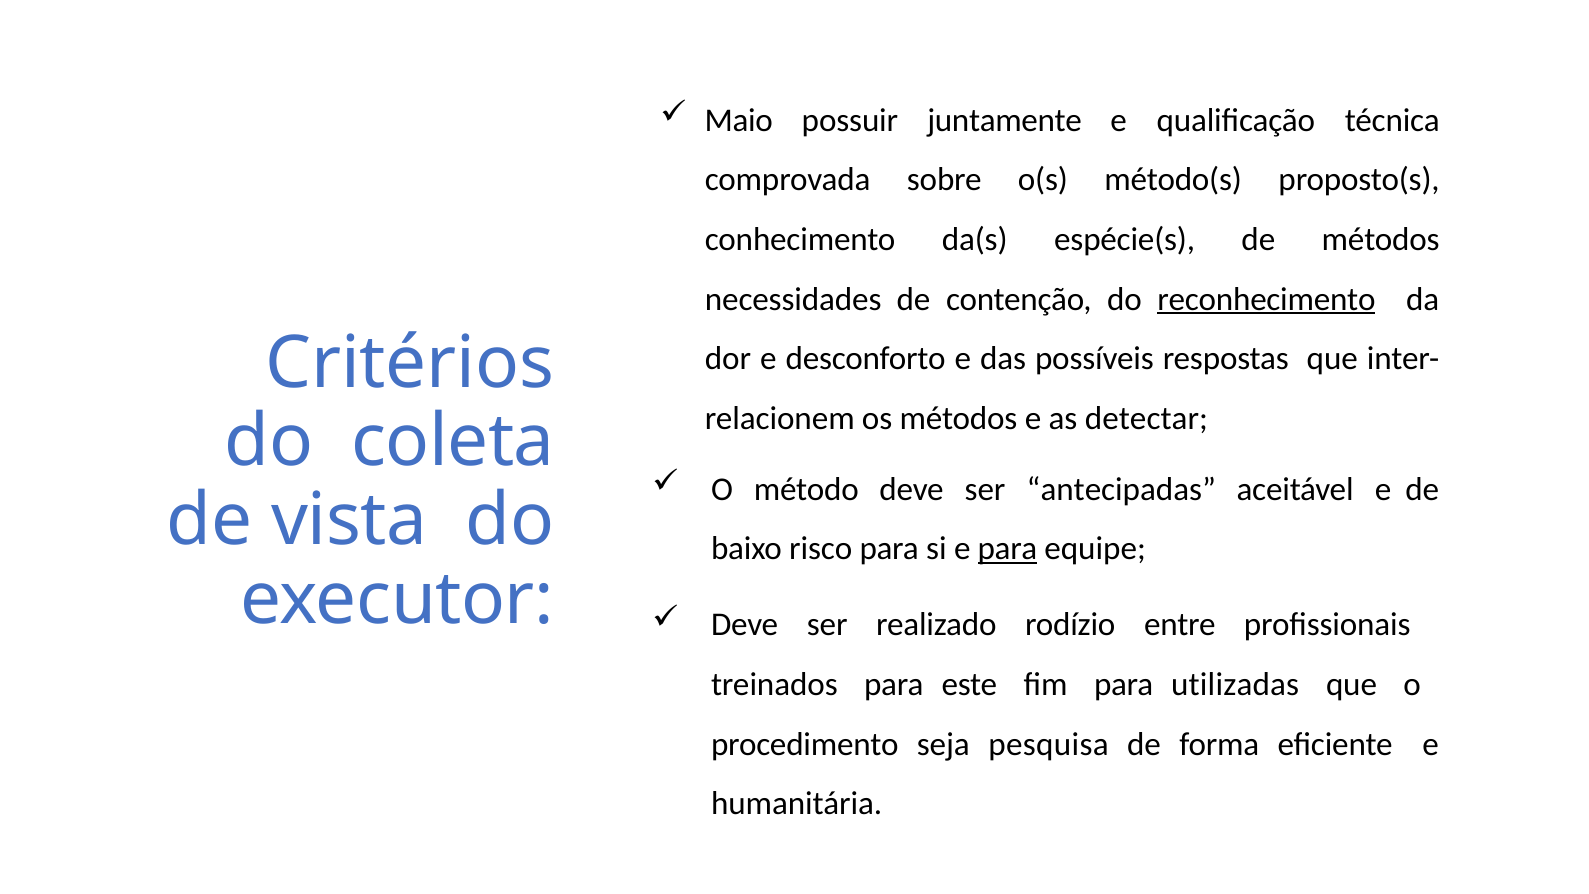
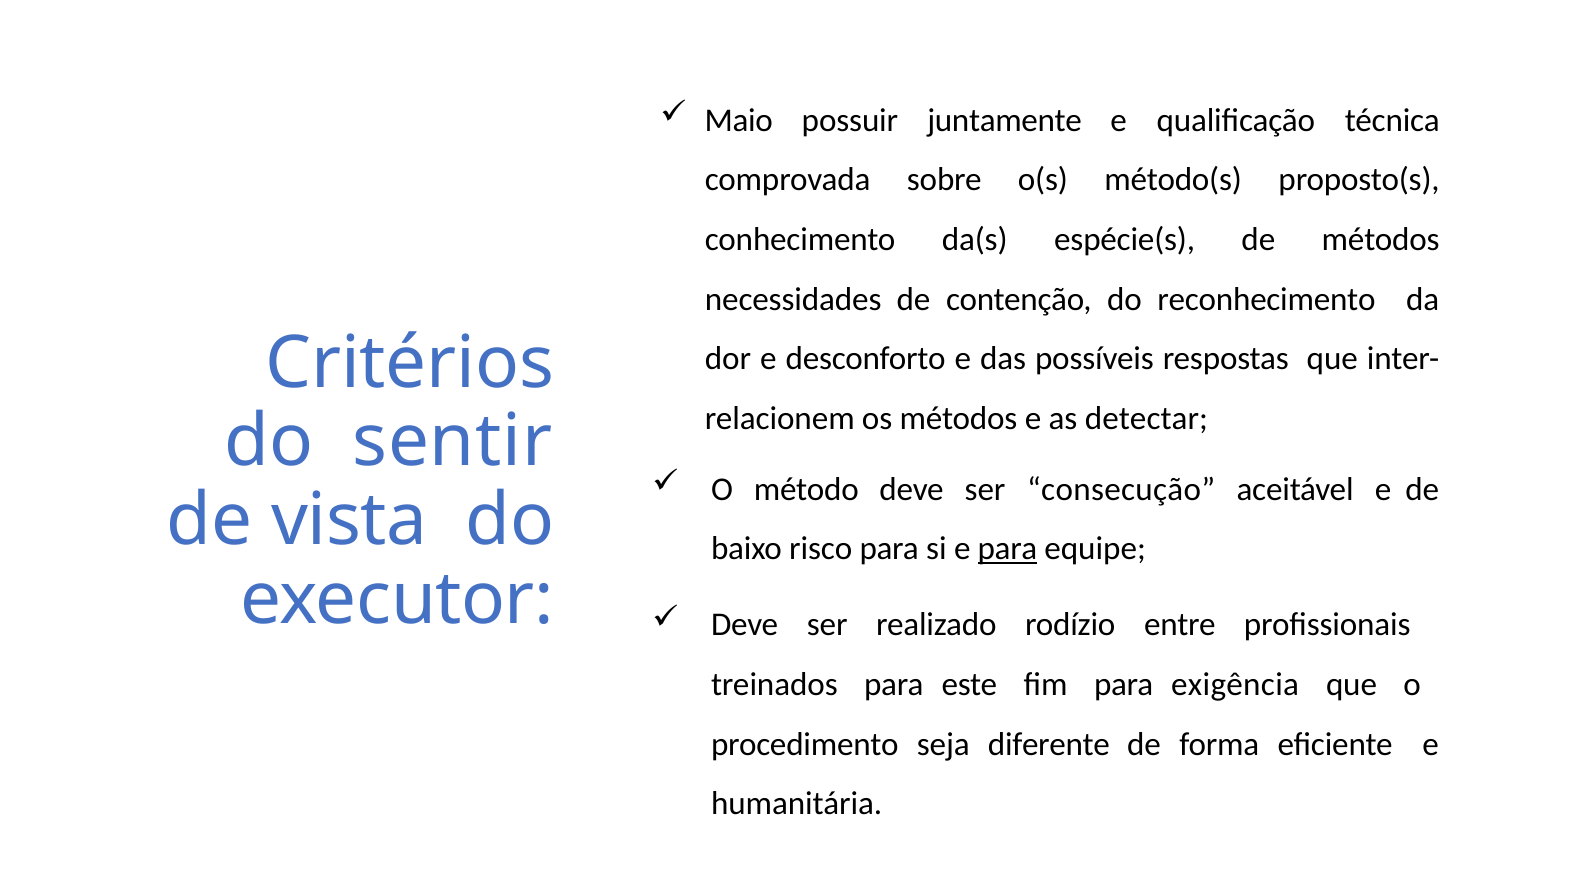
reconhecimento underline: present -> none
coleta: coleta -> sentir
antecipadas: antecipadas -> consecução
utilizadas: utilizadas -> exigência
pesquisa: pesquisa -> diferente
